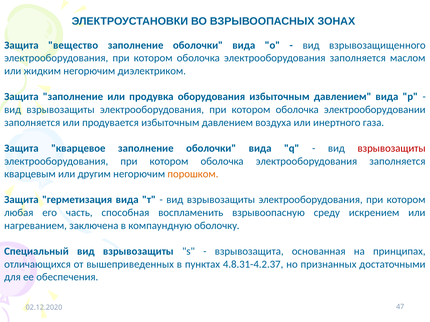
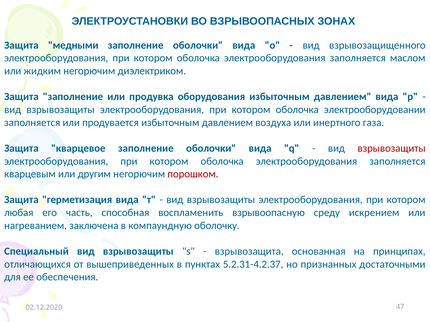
вещество: вещество -> медными
порошком colour: orange -> red
4.8.31-4.2.37: 4.8.31-4.2.37 -> 5.2.31-4.2.37
